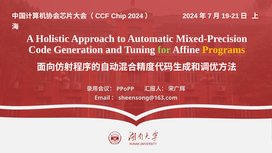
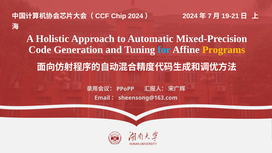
for colour: light green -> light blue
